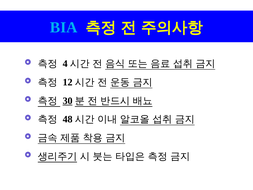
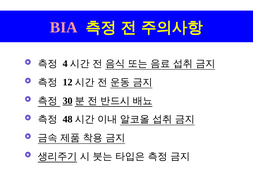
BIA colour: light blue -> pink
